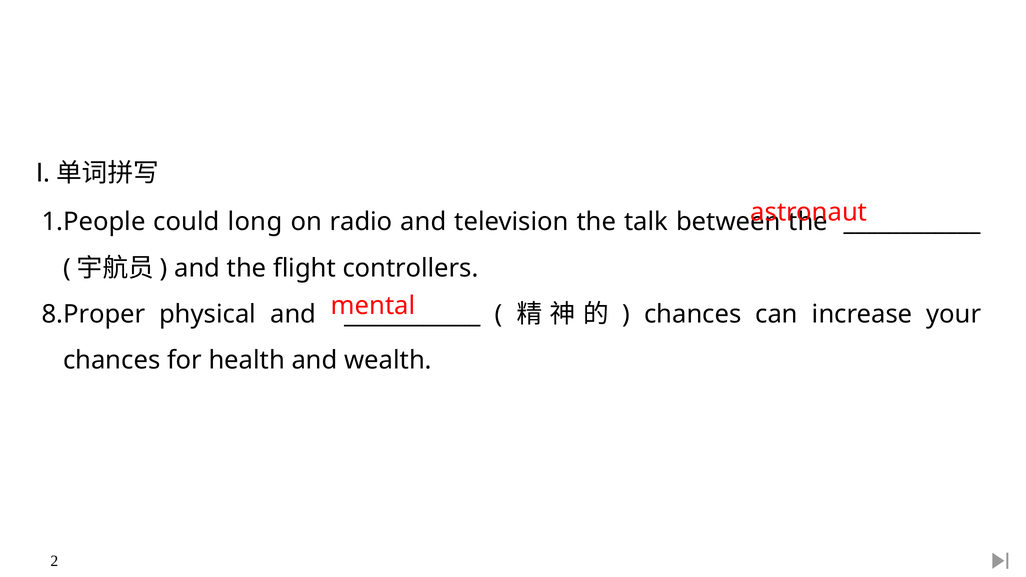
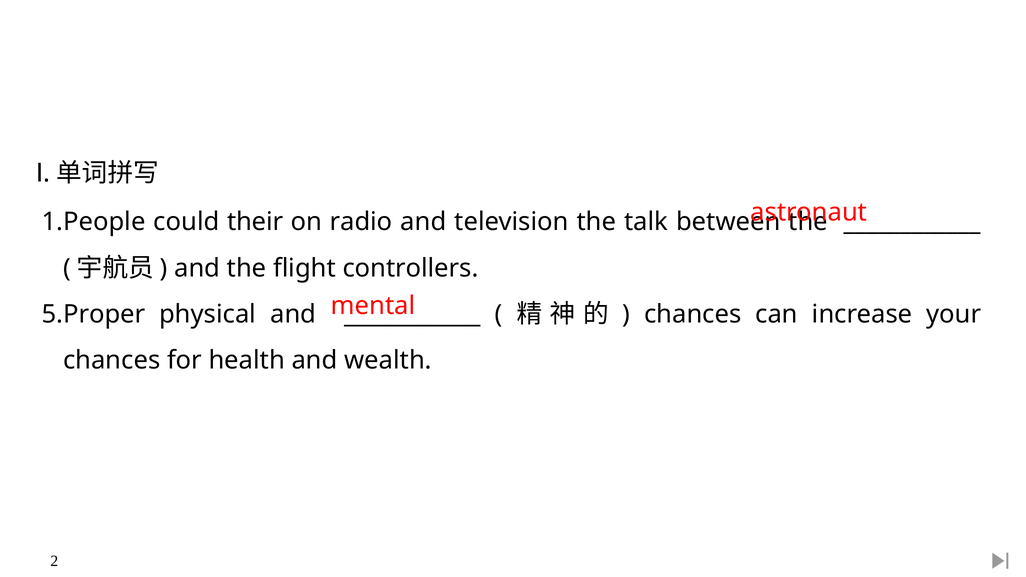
long: long -> their
8.Proper: 8.Proper -> 5.Proper
